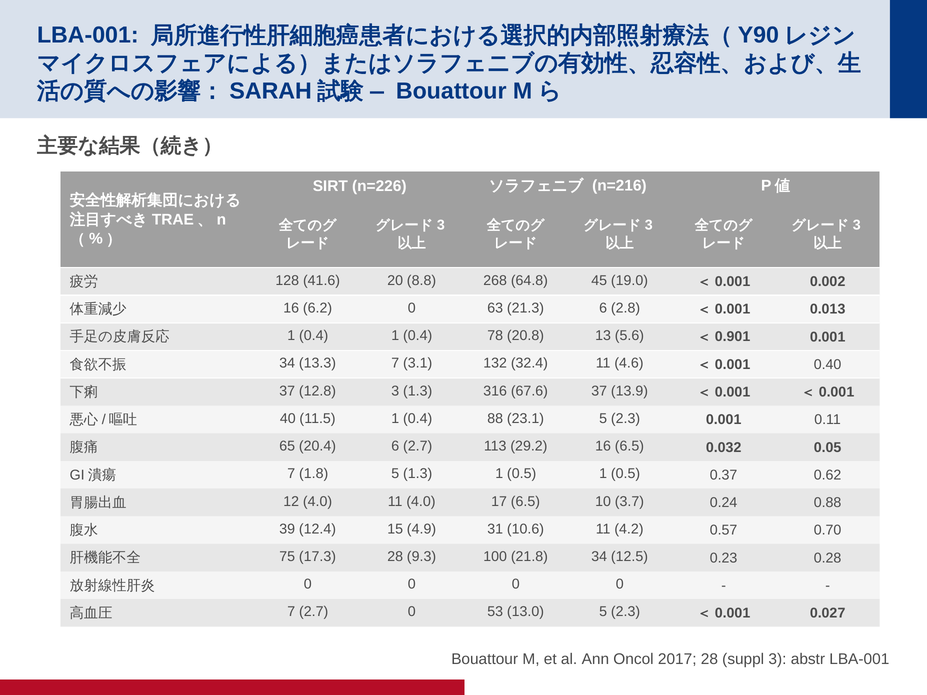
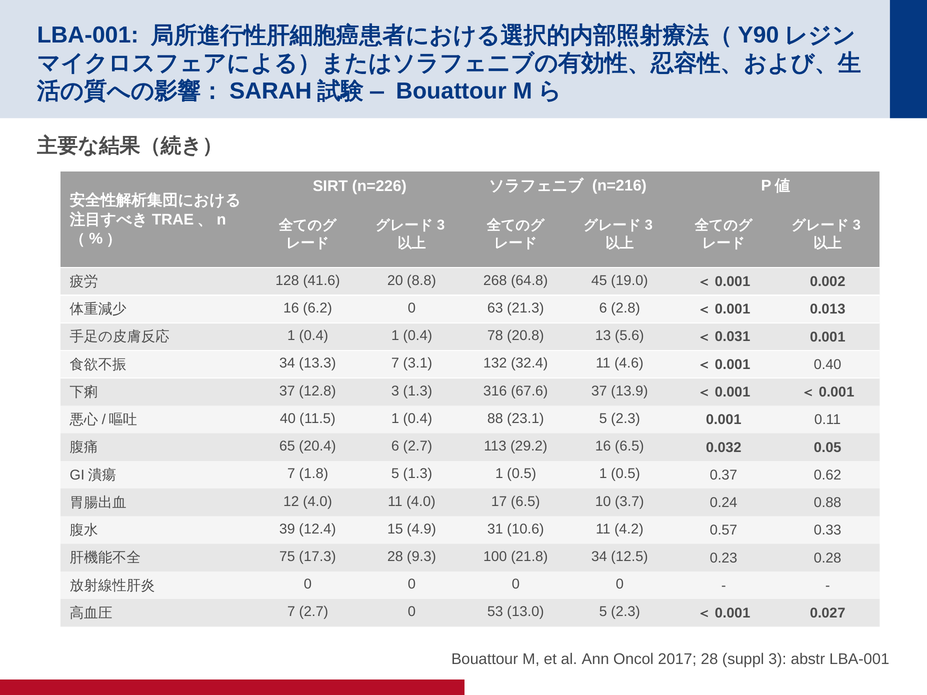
0.901: 0.901 -> 0.031
0.70: 0.70 -> 0.33
